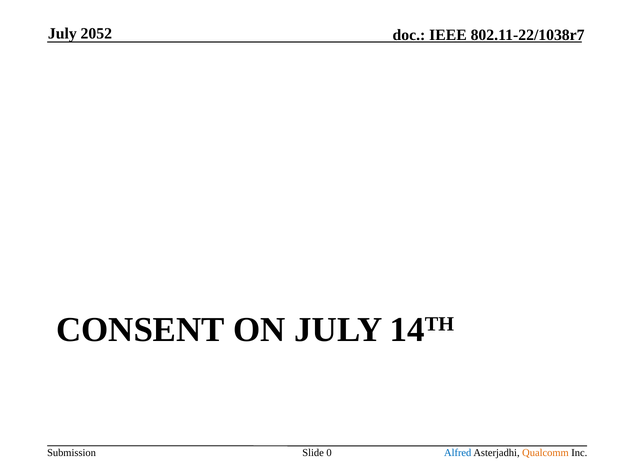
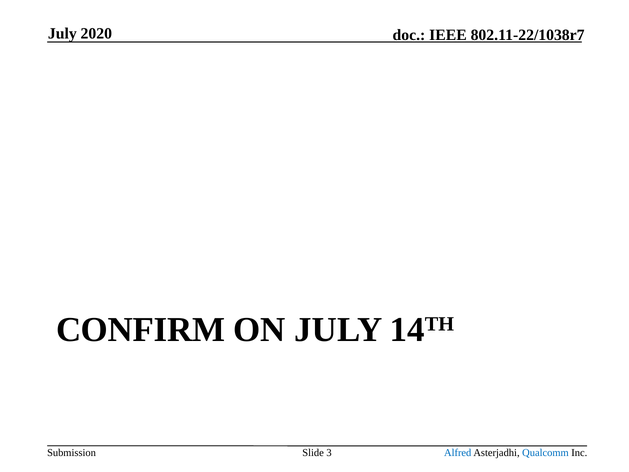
2052: 2052 -> 2020
CONSENT: CONSENT -> CONFIRM
0: 0 -> 3
Qualcomm colour: orange -> blue
